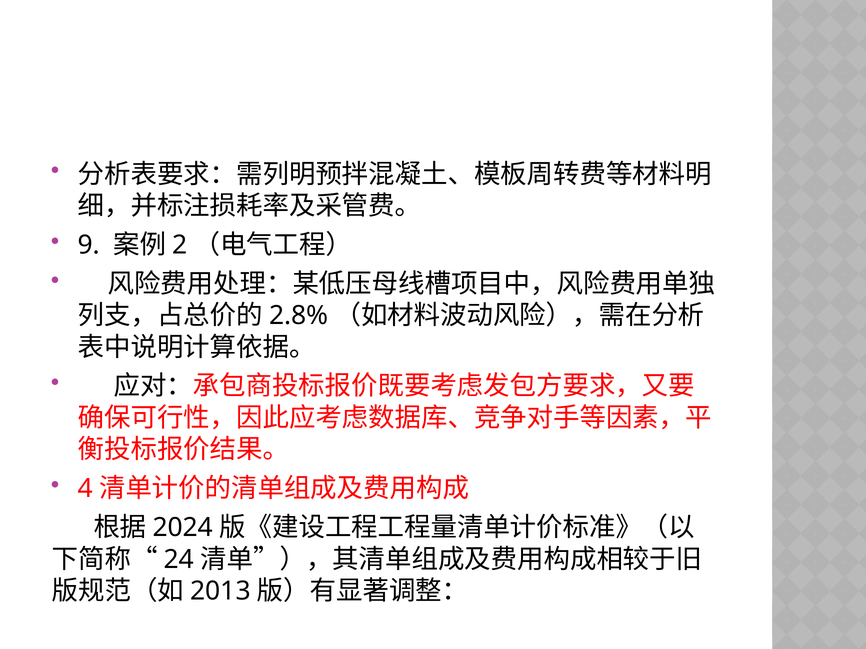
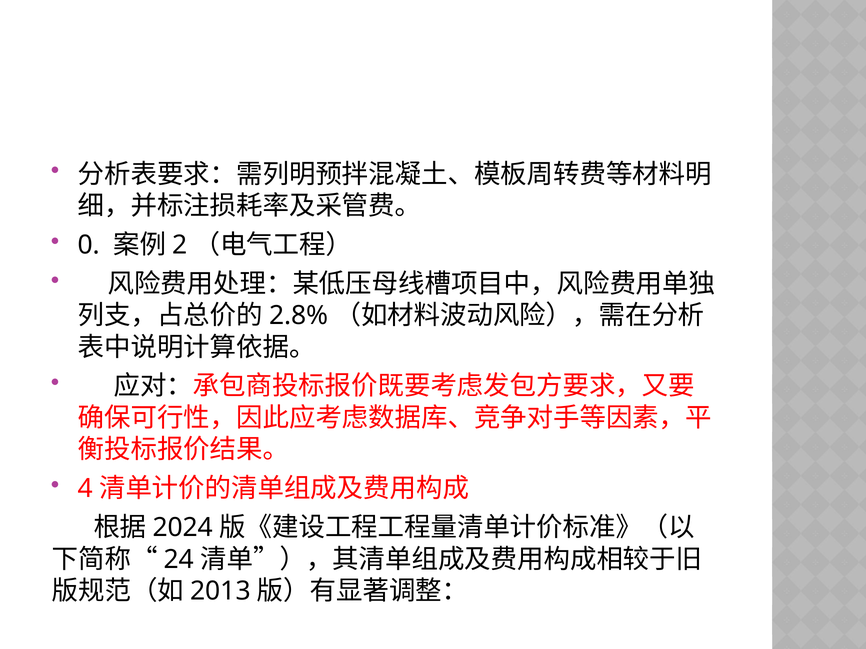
9: 9 -> 0
